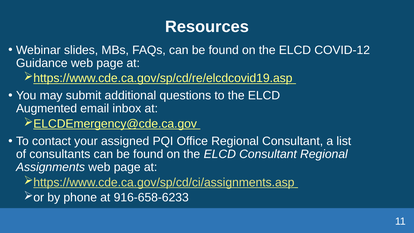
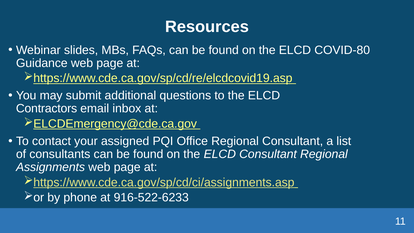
COVID-12: COVID-12 -> COVID-80
Augmented: Augmented -> Contractors
916-658-6233: 916-658-6233 -> 916-522-6233
